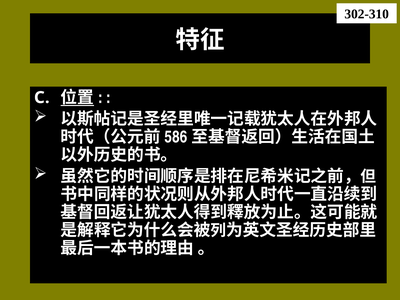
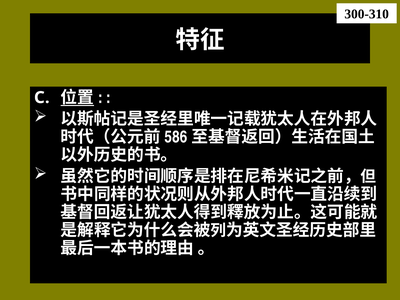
302-310: 302-310 -> 300-310
